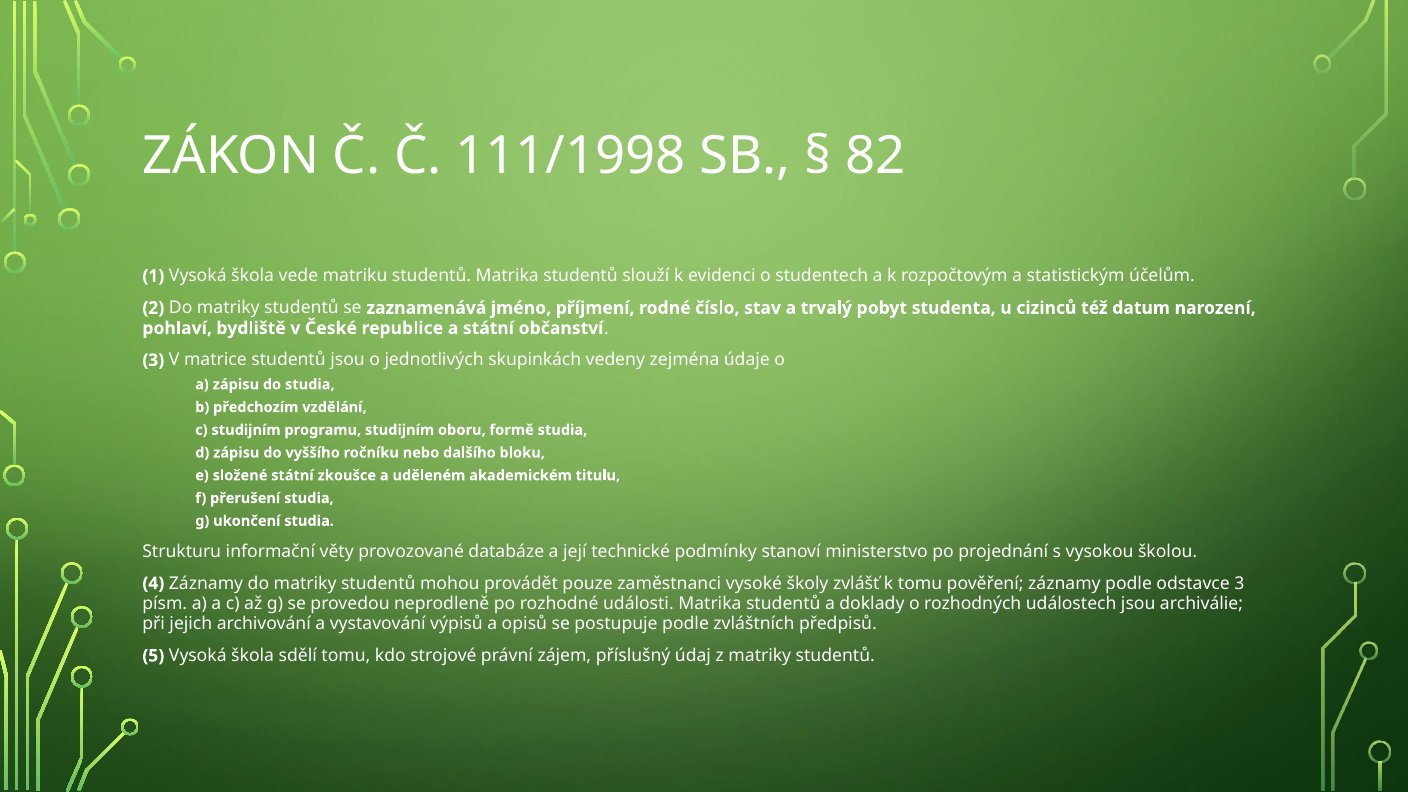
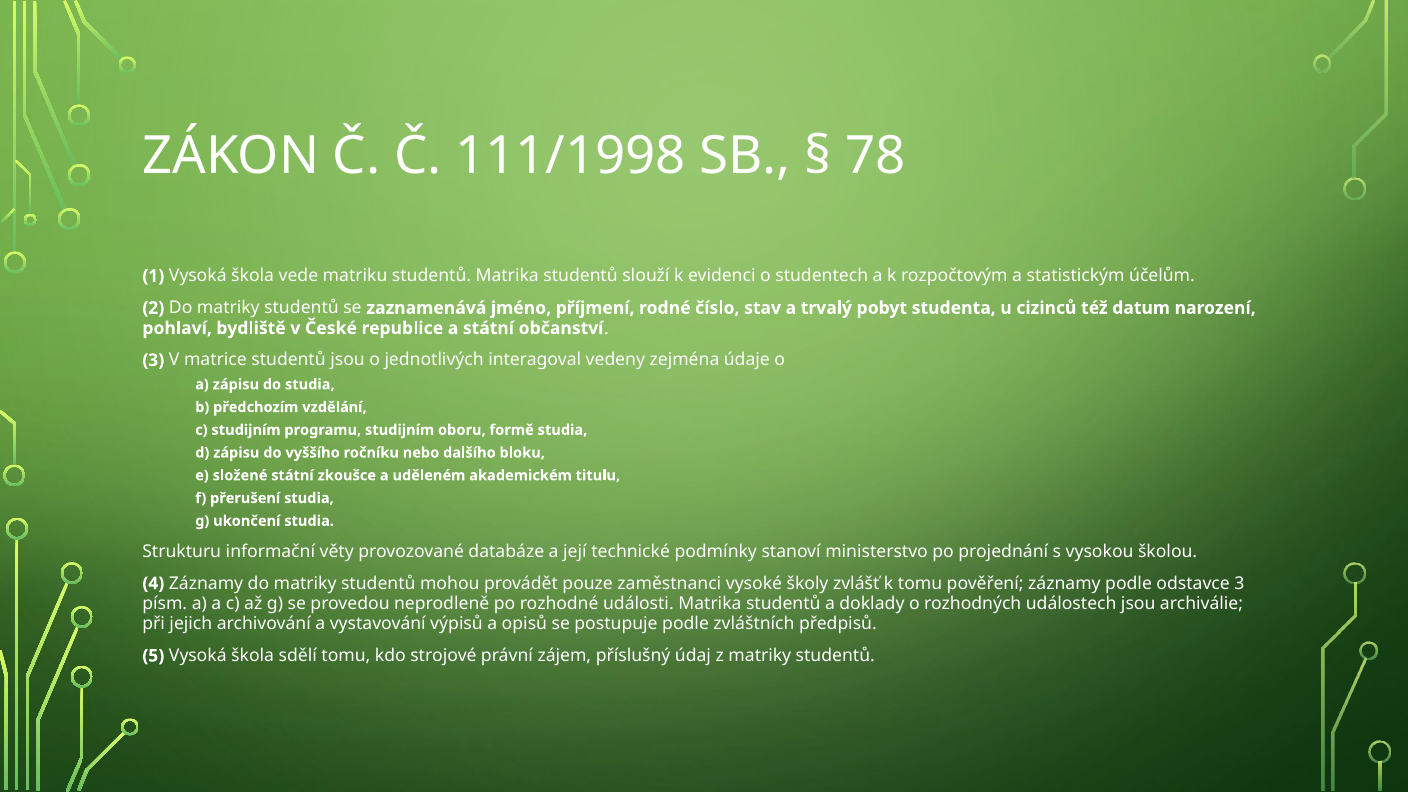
82: 82 -> 78
skupinkách: skupinkách -> interagoval
